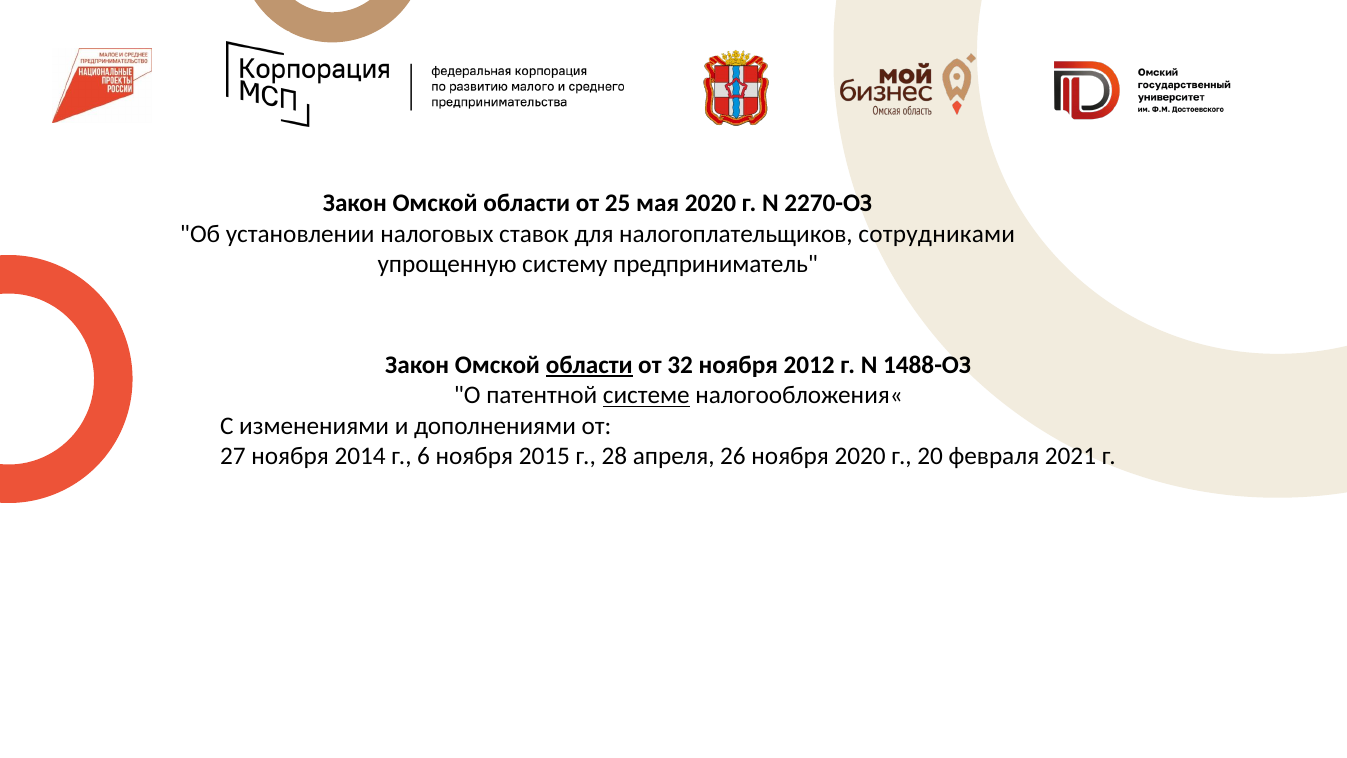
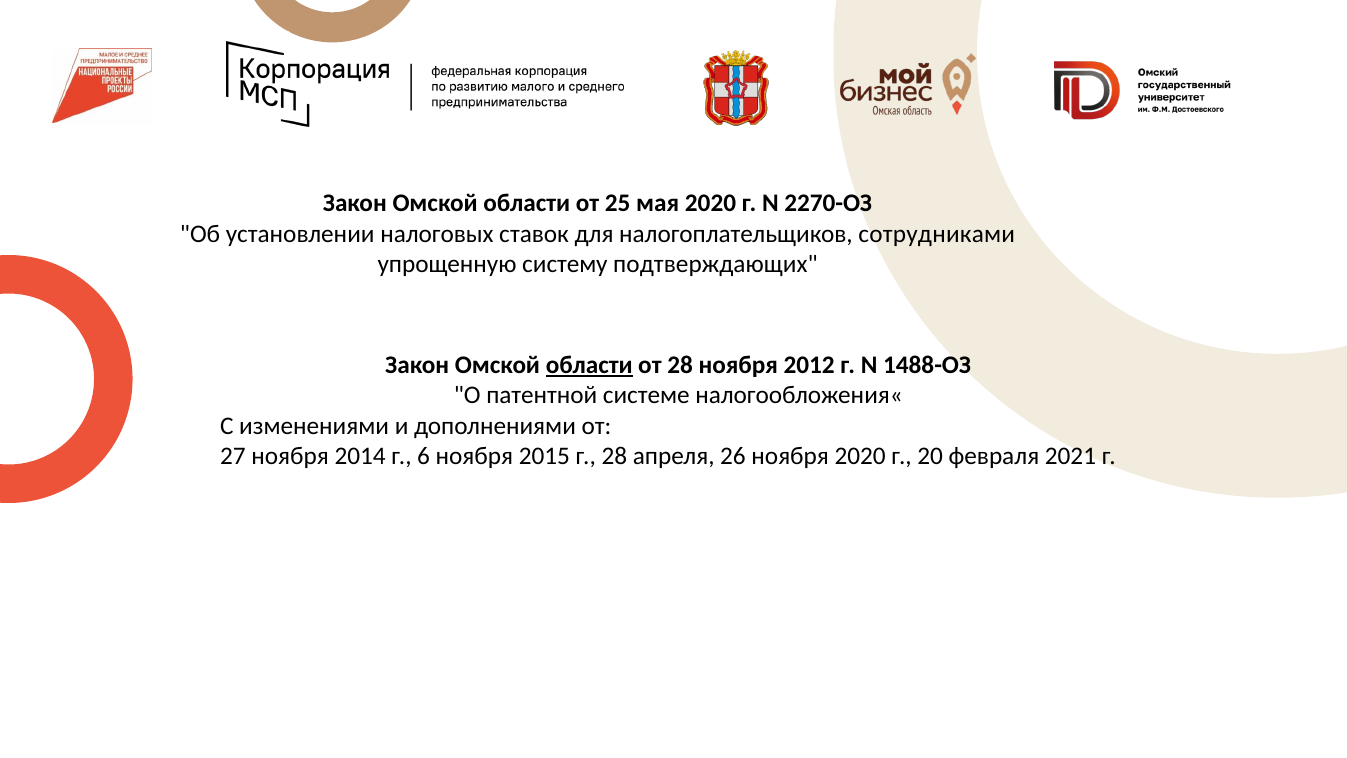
предприниматель: предприниматель -> подтверждающих
от 32: 32 -> 28
системе underline: present -> none
